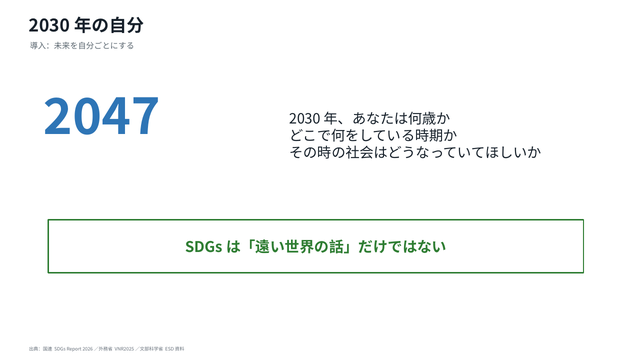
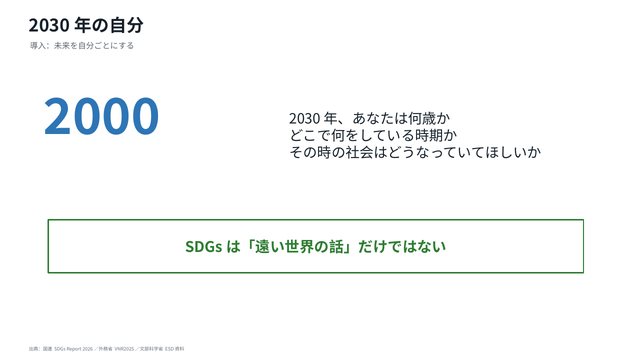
2047: 2047 -> 2000
